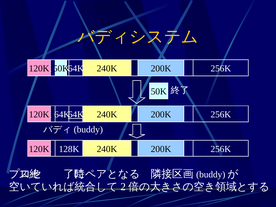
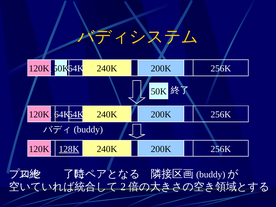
128K at (69, 149) underline: none -> present
